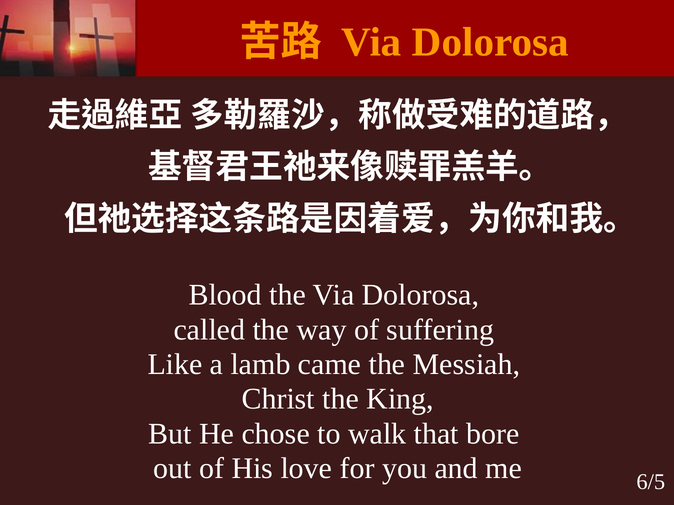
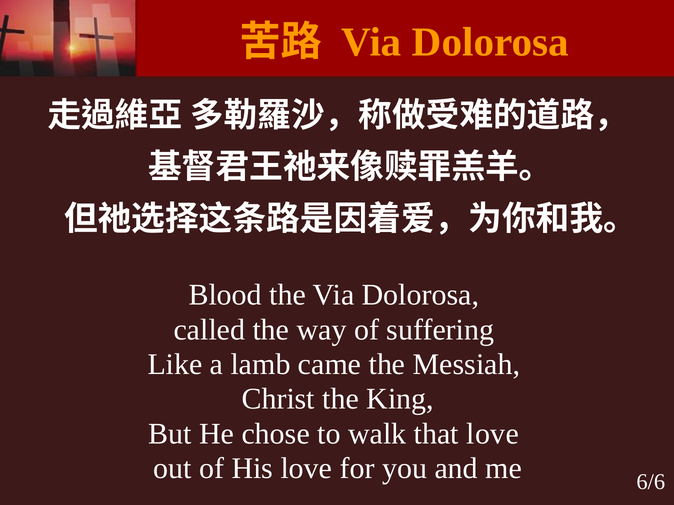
that bore: bore -> love
6/5: 6/5 -> 6/6
